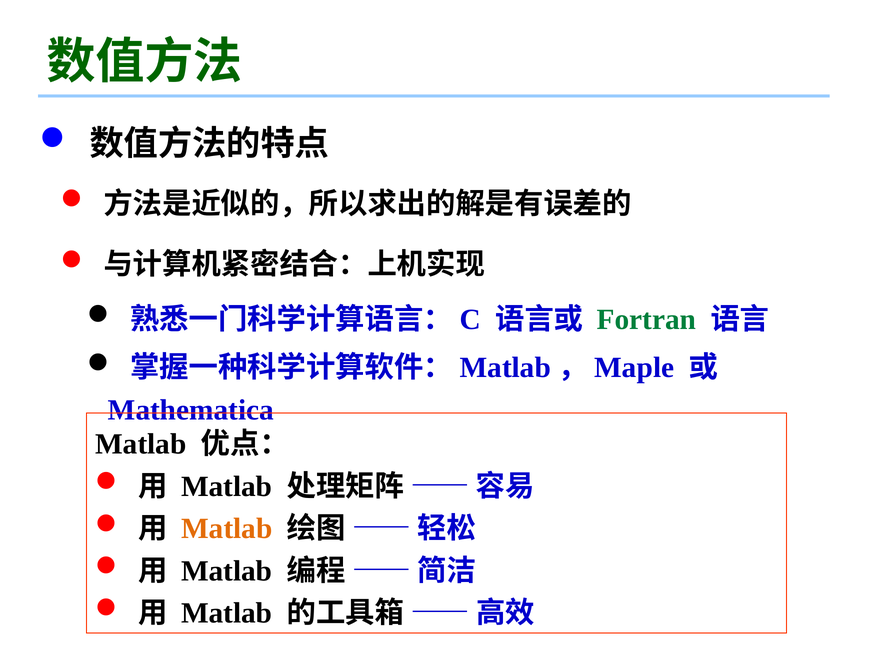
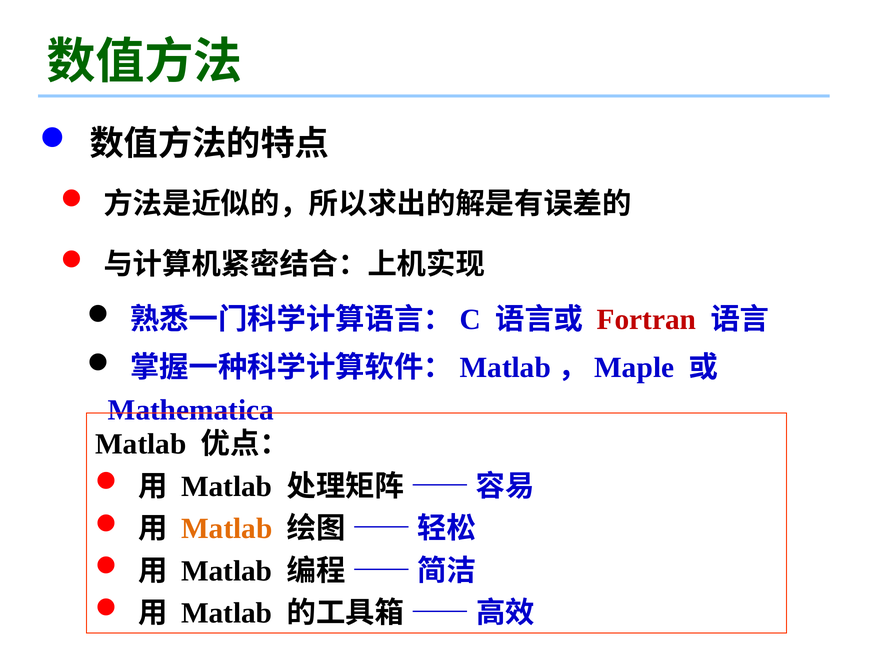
Fortran colour: green -> red
